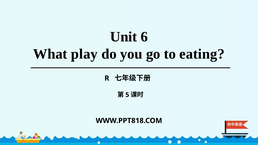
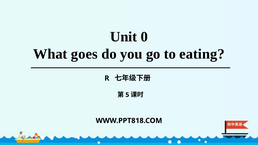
6: 6 -> 0
play: play -> goes
